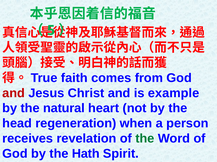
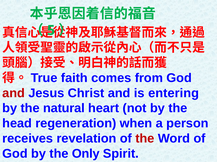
example: example -> entering
the at (145, 139) colour: green -> red
Hath: Hath -> Only
